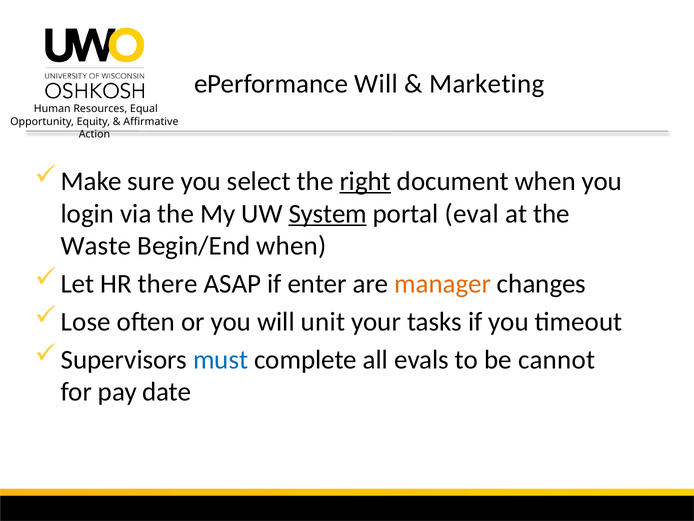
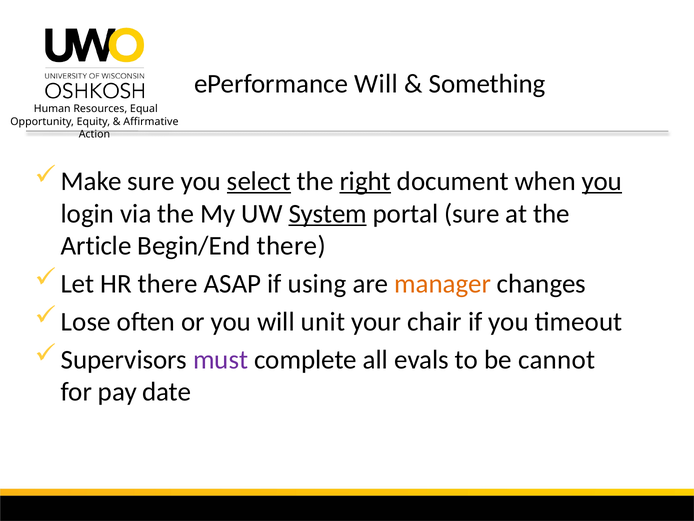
Marketing: Marketing -> Something
select underline: none -> present
you at (602, 181) underline: none -> present
portal eval: eval -> sure
Waste: Waste -> Article
Begin/End when: when -> there
enter: enter -> using
tasks: tasks -> chair
must colour: blue -> purple
